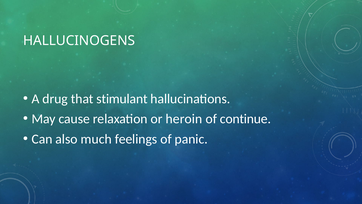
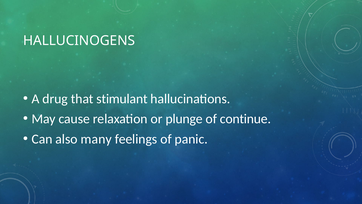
heroin: heroin -> plunge
much: much -> many
